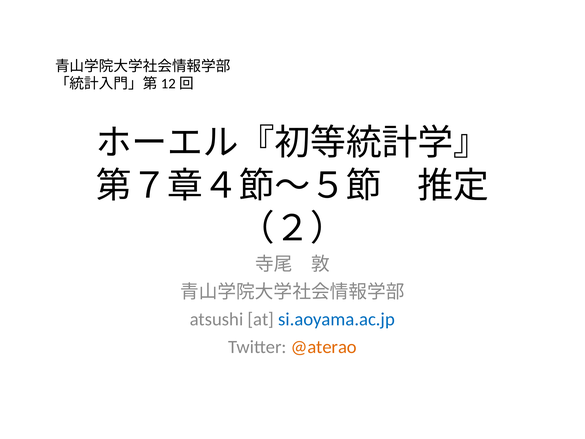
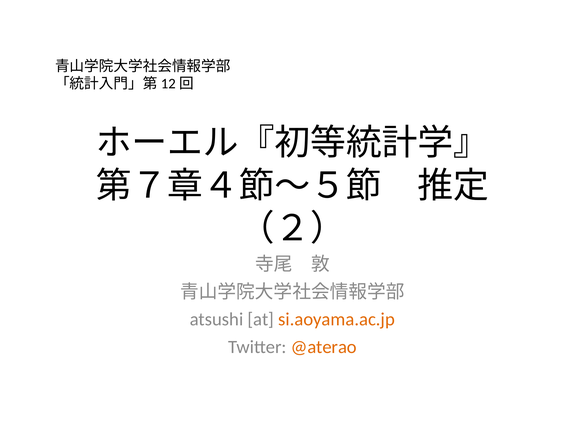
si.aoyama.ac.jp colour: blue -> orange
